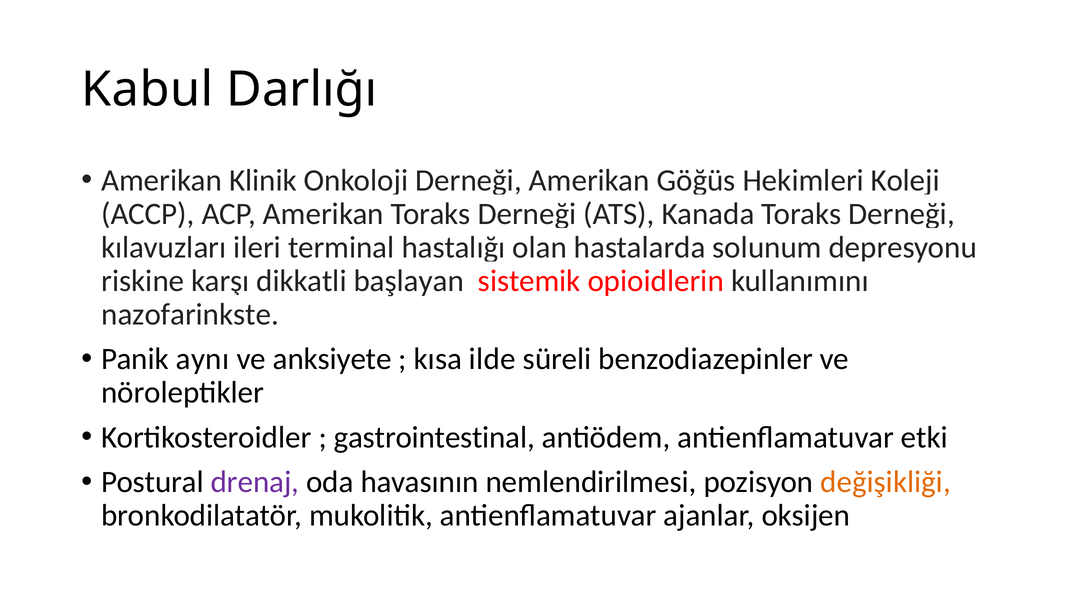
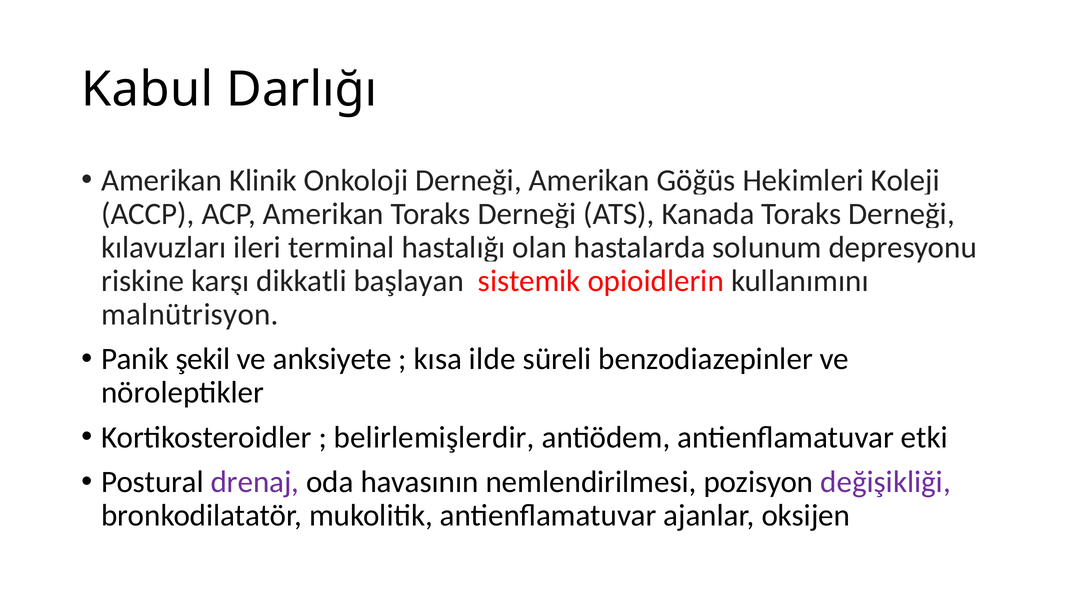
nazofarinkste: nazofarinkste -> malnütrisyon
aynı: aynı -> şekil
gastrointestinal: gastrointestinal -> belirlemişlerdir
değişikliği colour: orange -> purple
